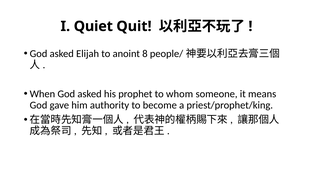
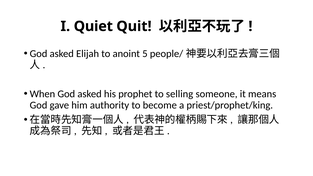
8: 8 -> 5
whom: whom -> selling
